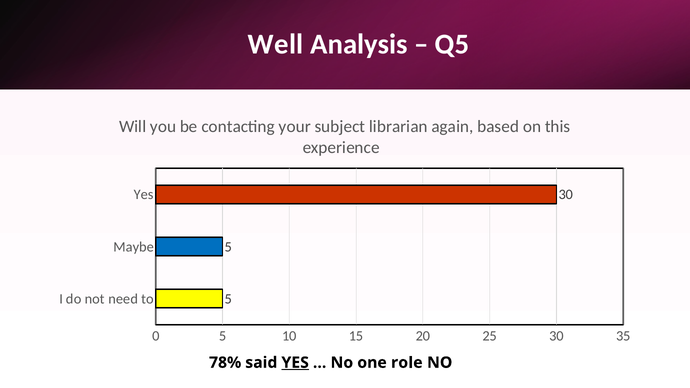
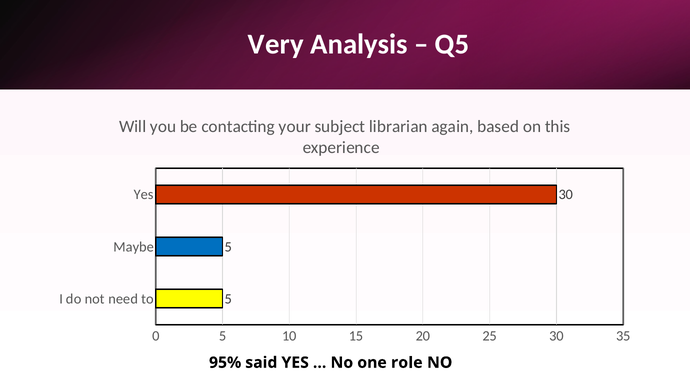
Well: Well -> Very
78%: 78% -> 95%
YES at (295, 363) underline: present -> none
